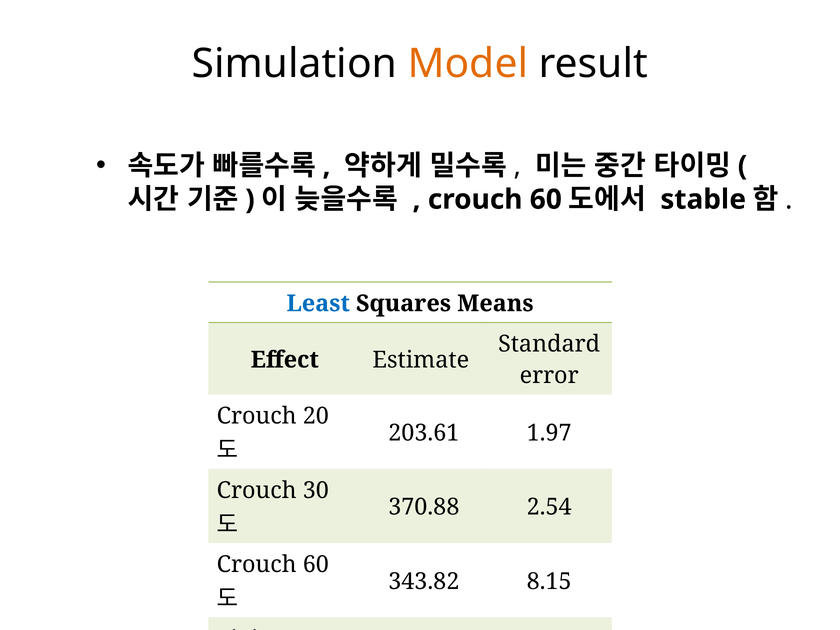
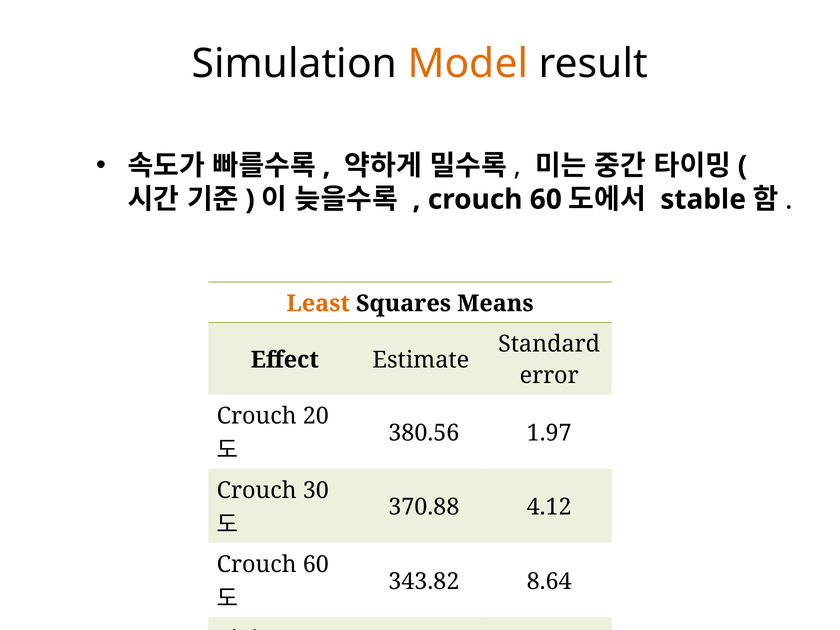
Least colour: blue -> orange
203.61: 203.61 -> 380.56
2.54: 2.54 -> 4.12
8.15: 8.15 -> 8.64
